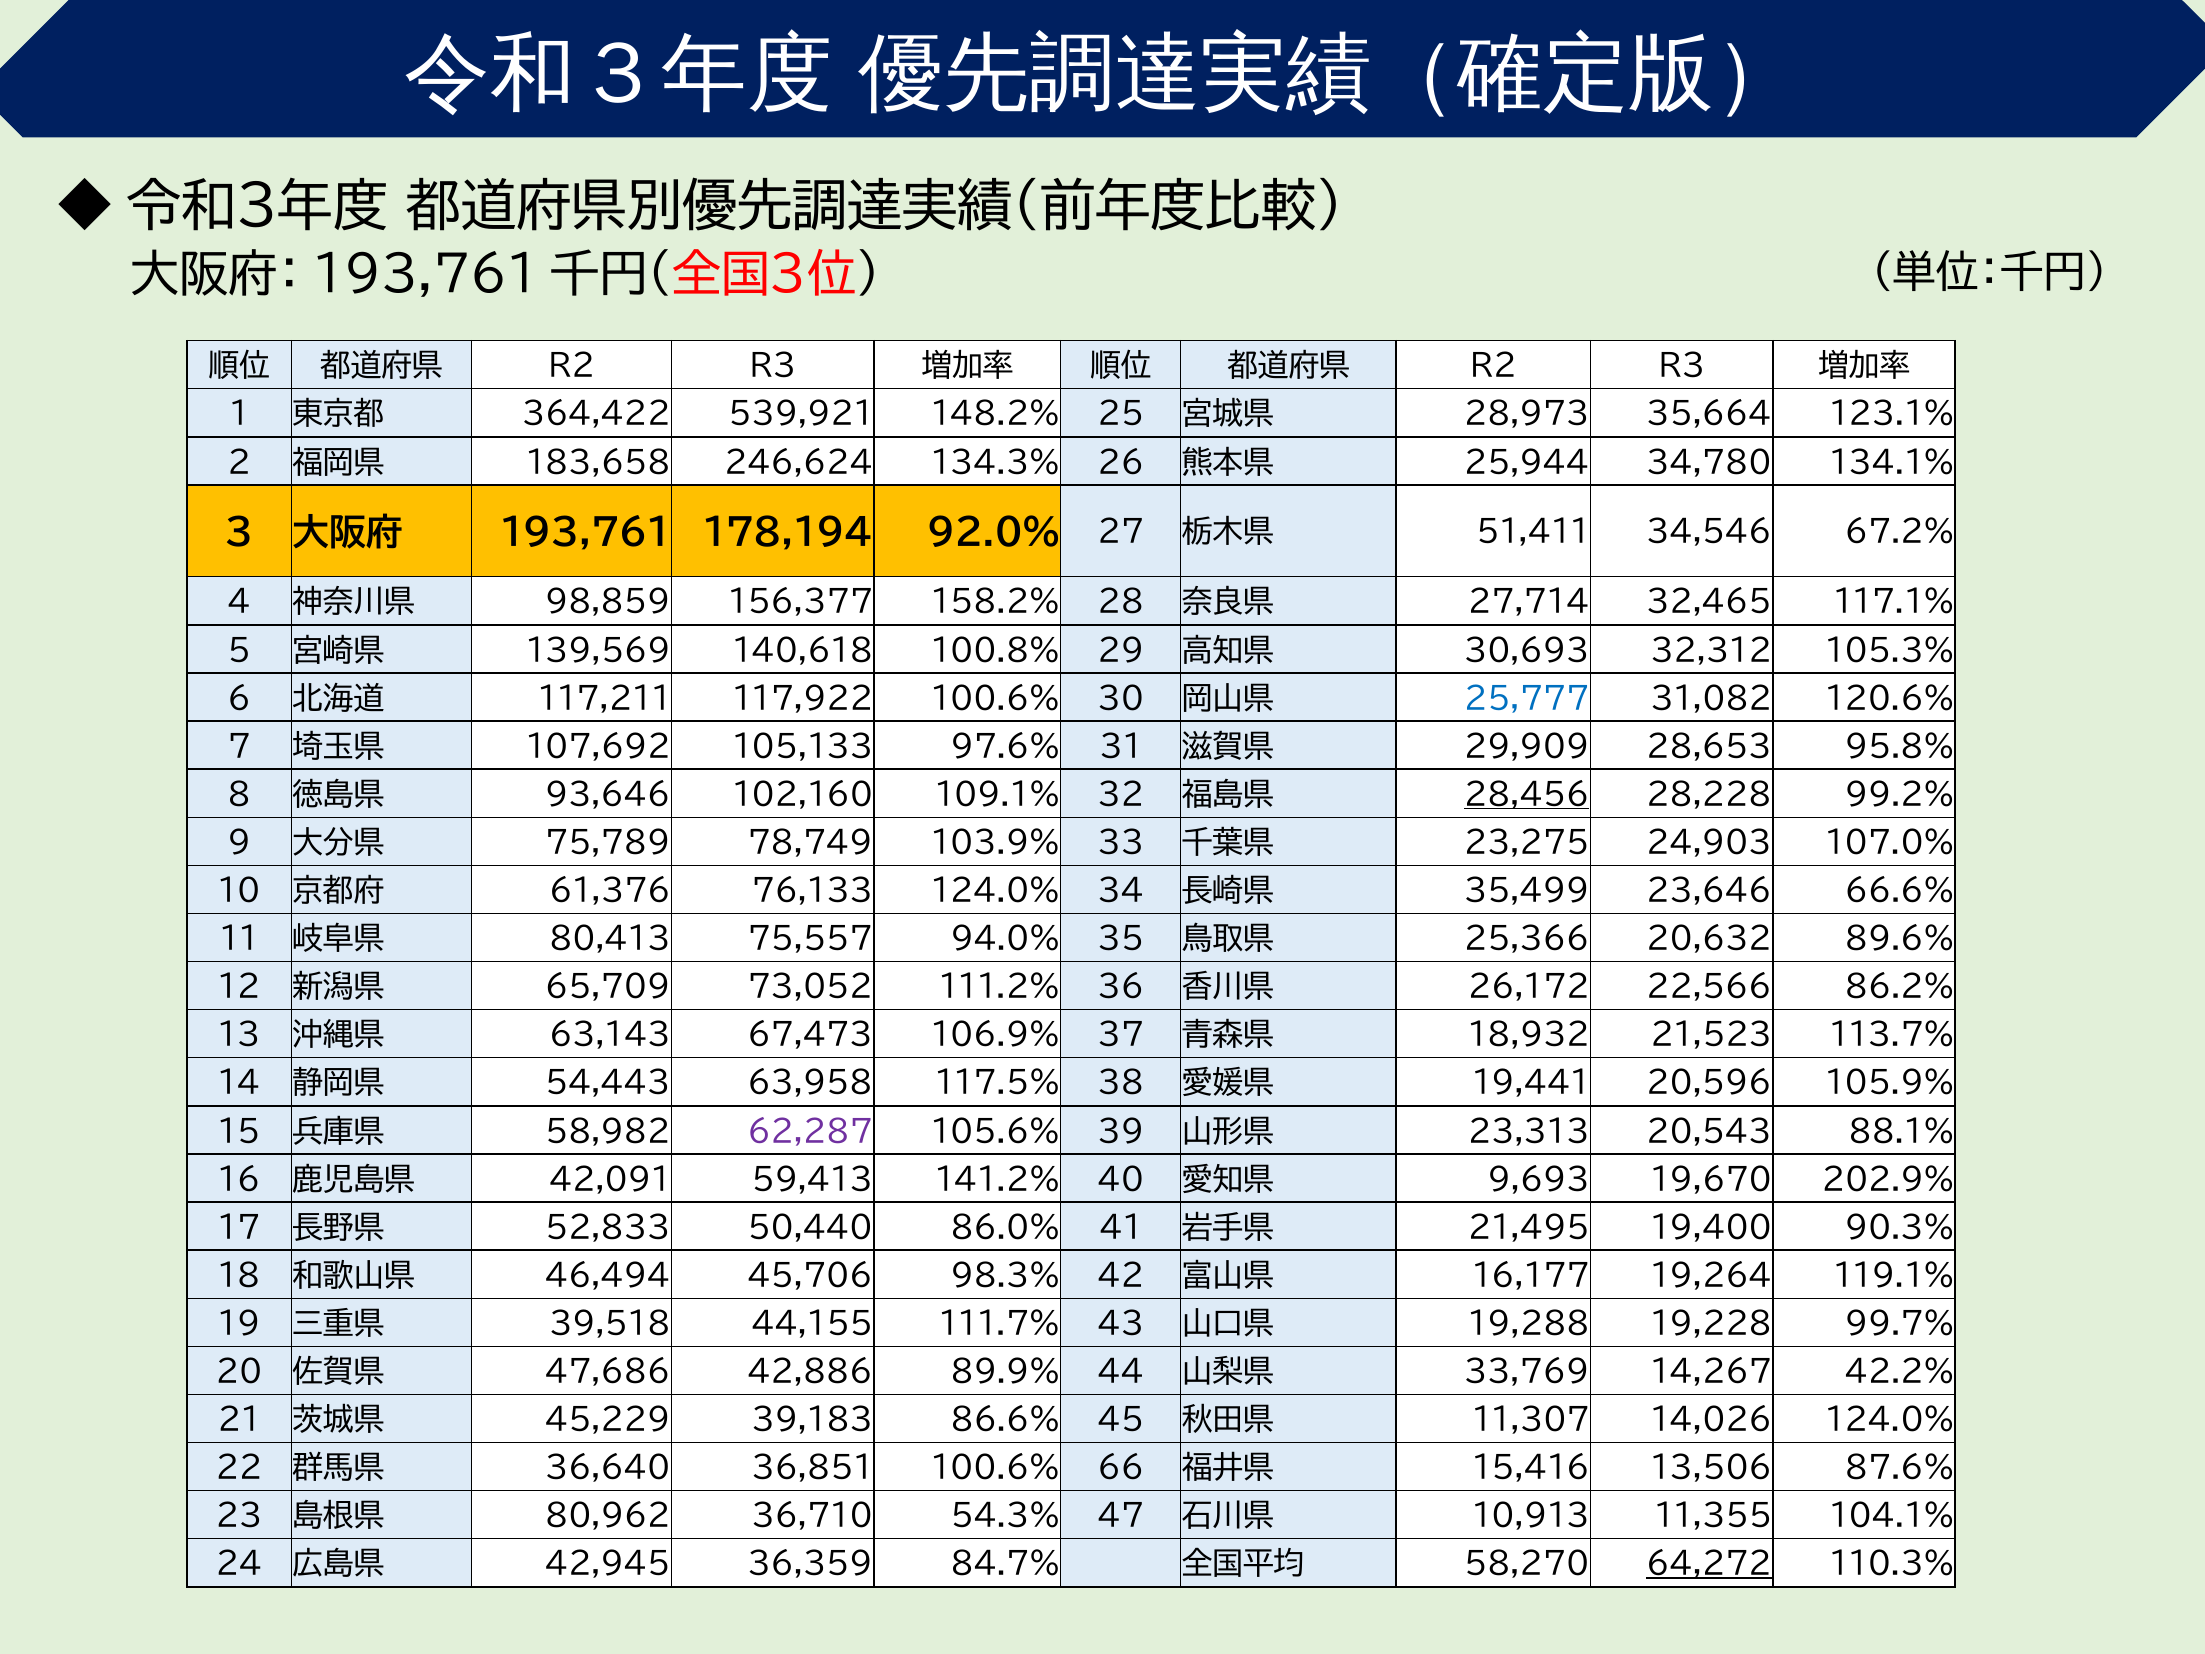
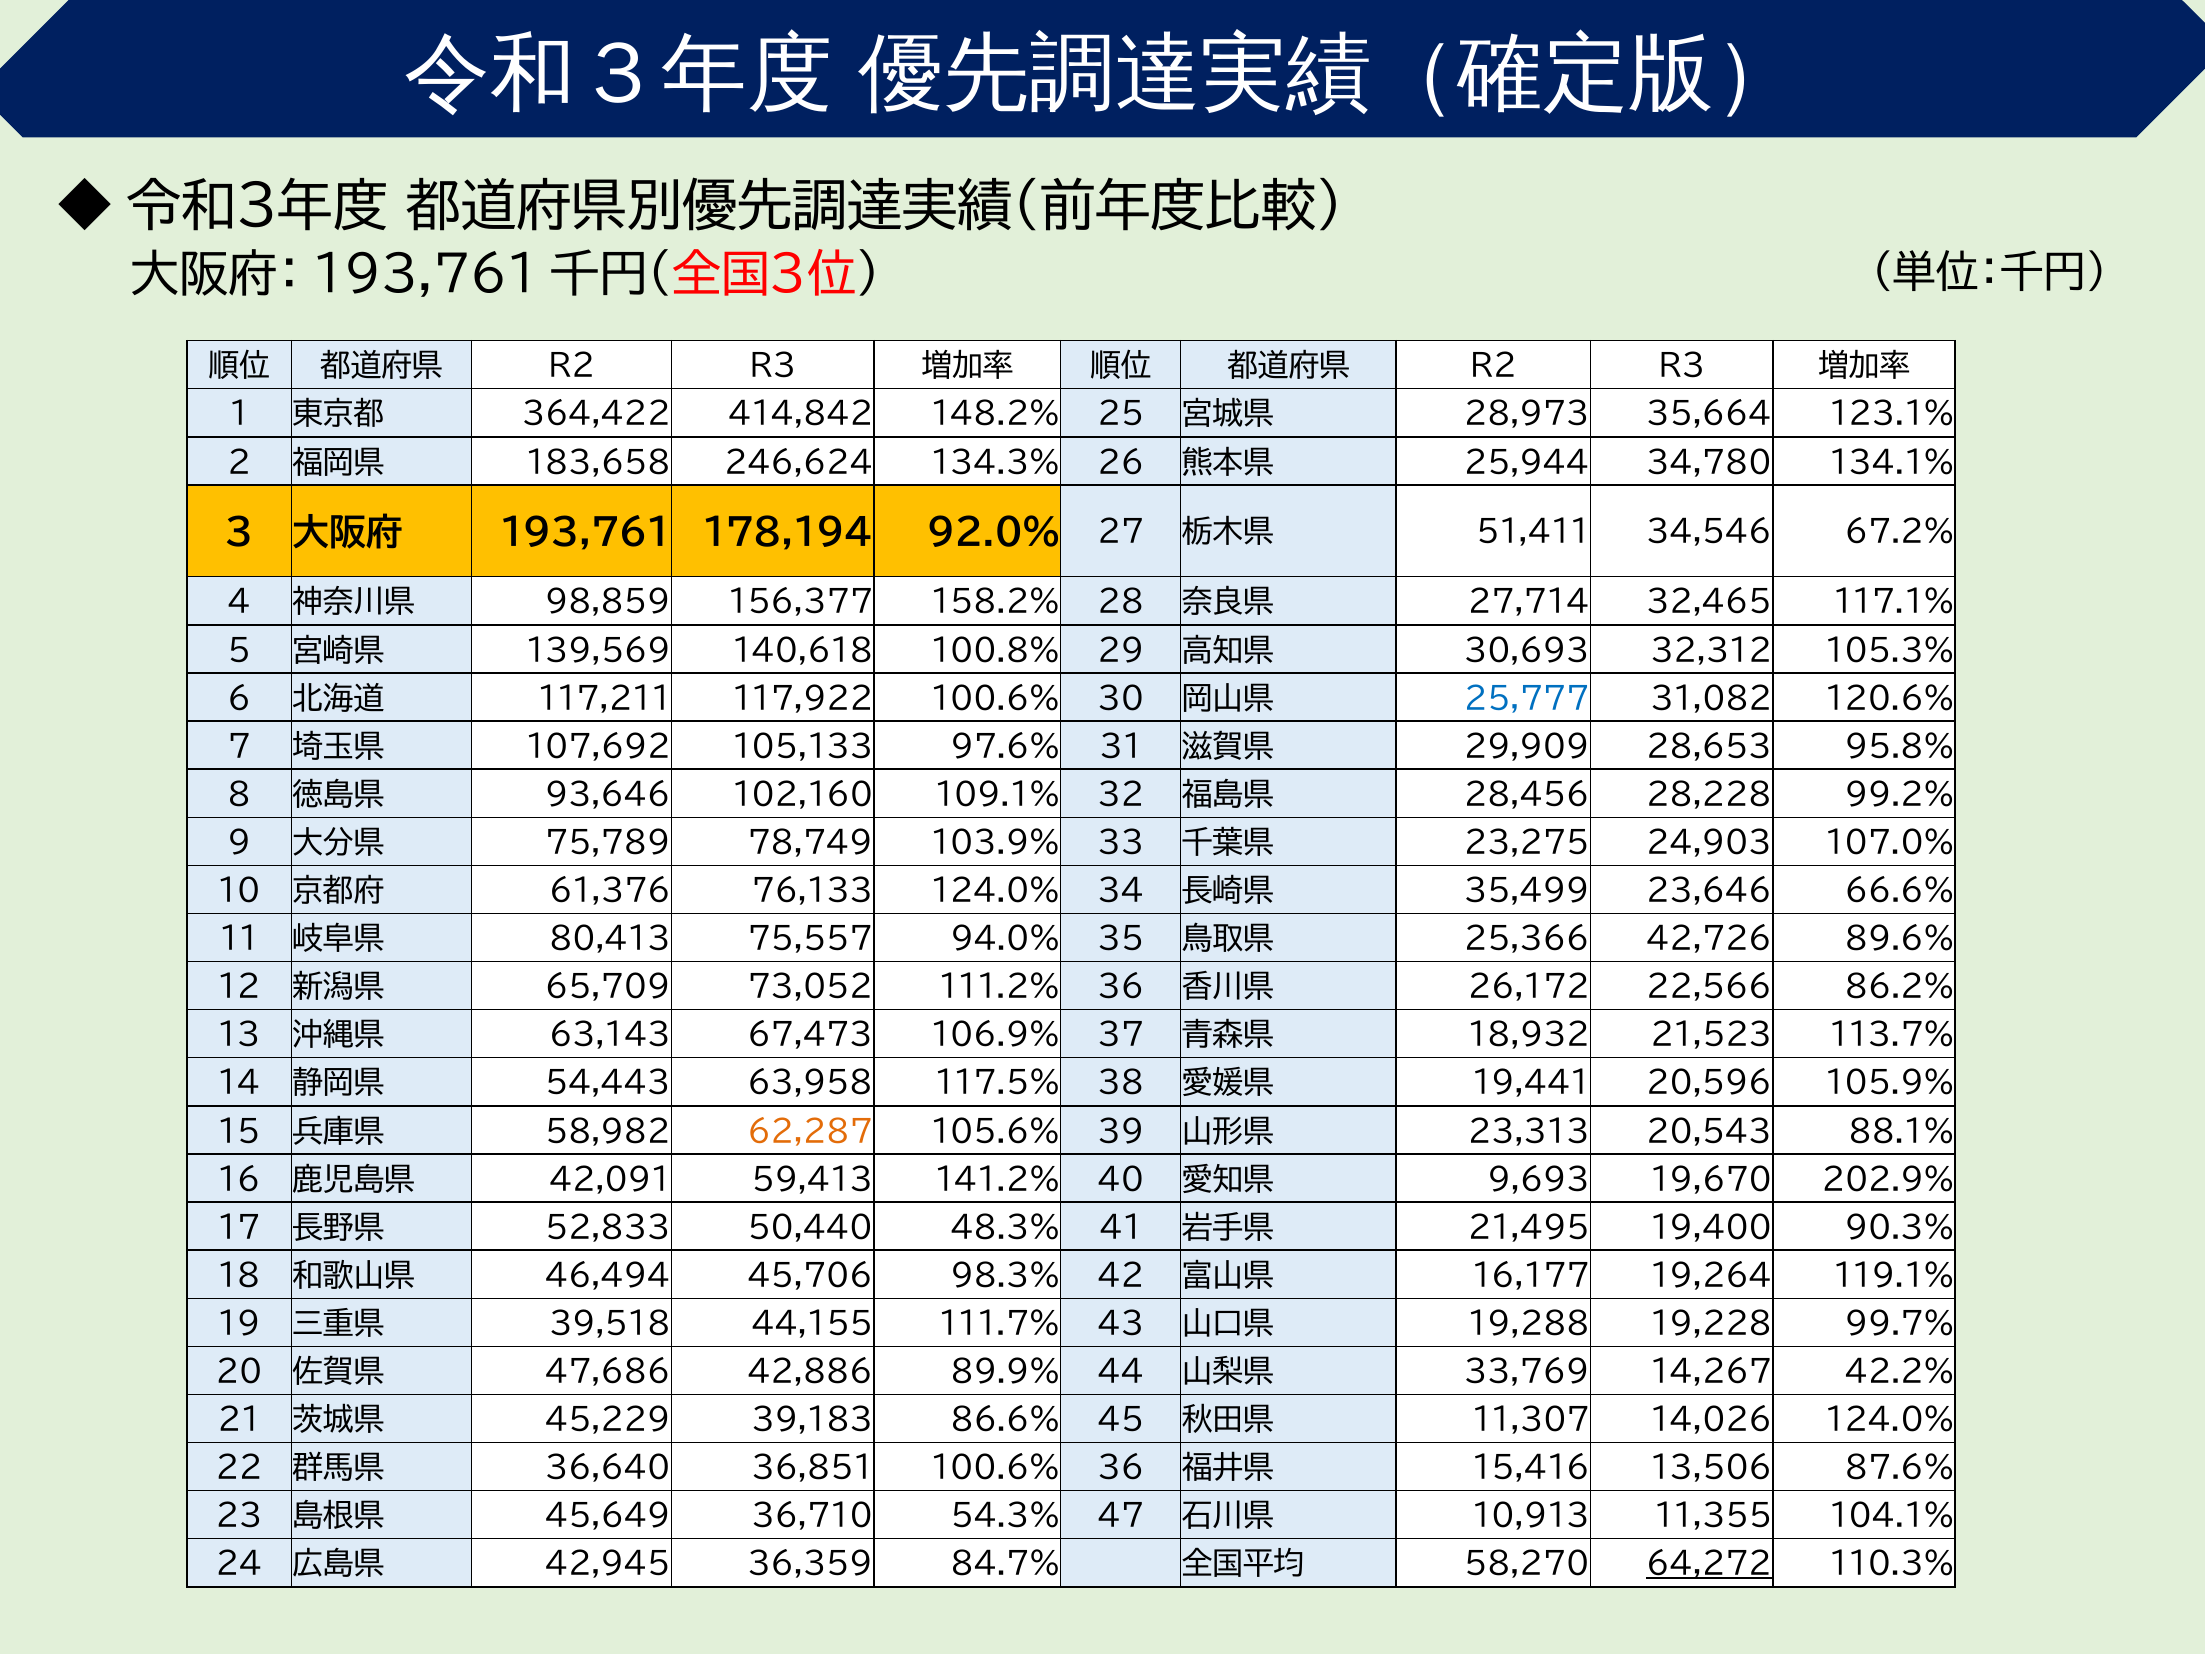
539,921: 539,921 -> 414,842
28,456 underline: present -> none
20,632: 20,632 -> 42,726
62,287 colour: purple -> orange
86.0%: 86.0% -> 48.3%
100.6% 66: 66 -> 36
80,962: 80,962 -> 45,649
